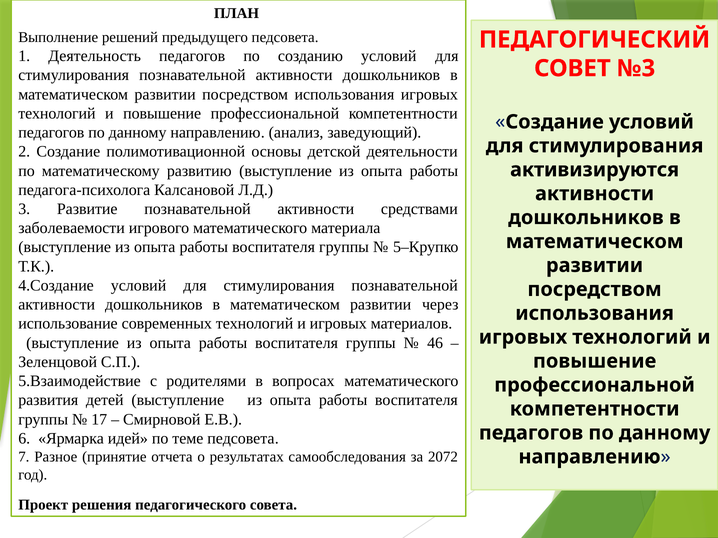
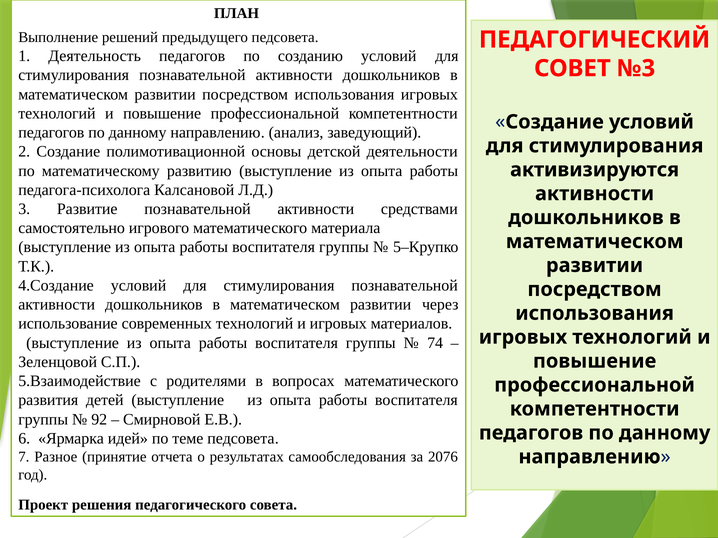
заболеваемости: заболеваемости -> самостоятельно
46: 46 -> 74
17: 17 -> 92
2072: 2072 -> 2076
